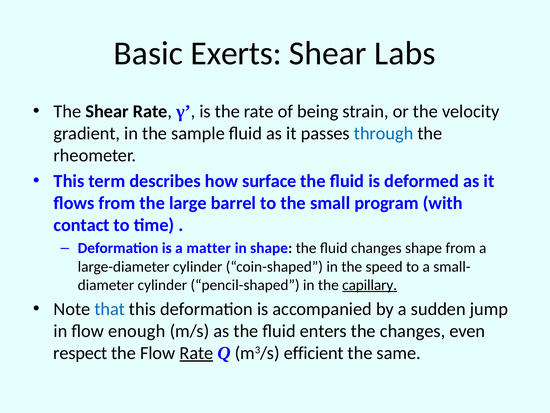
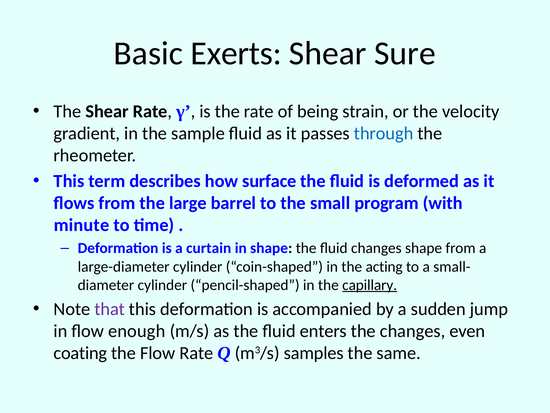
Labs: Labs -> Sure
contact: contact -> minute
matter: matter -> curtain
speed: speed -> acting
that colour: blue -> purple
respect: respect -> coating
Rate at (196, 353) underline: present -> none
efficient: efficient -> samples
